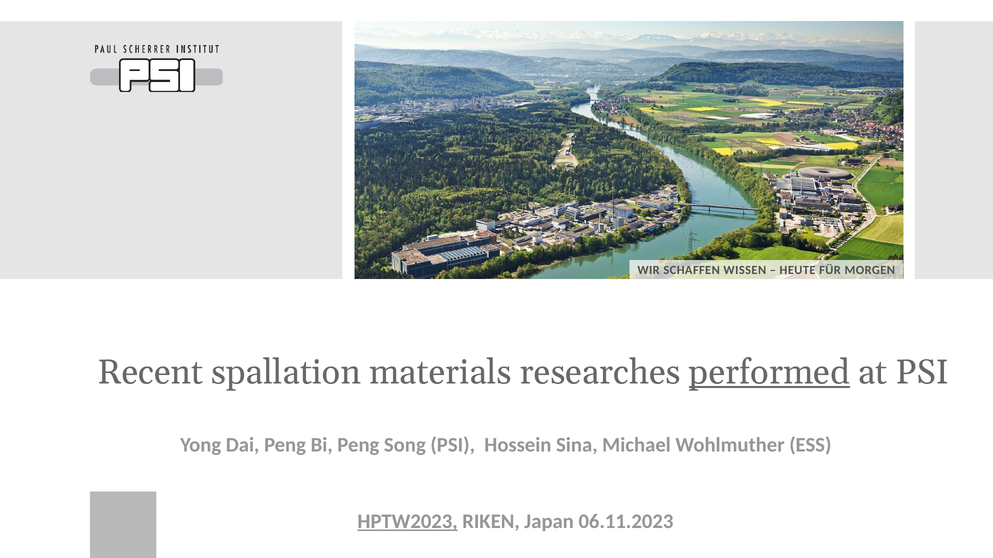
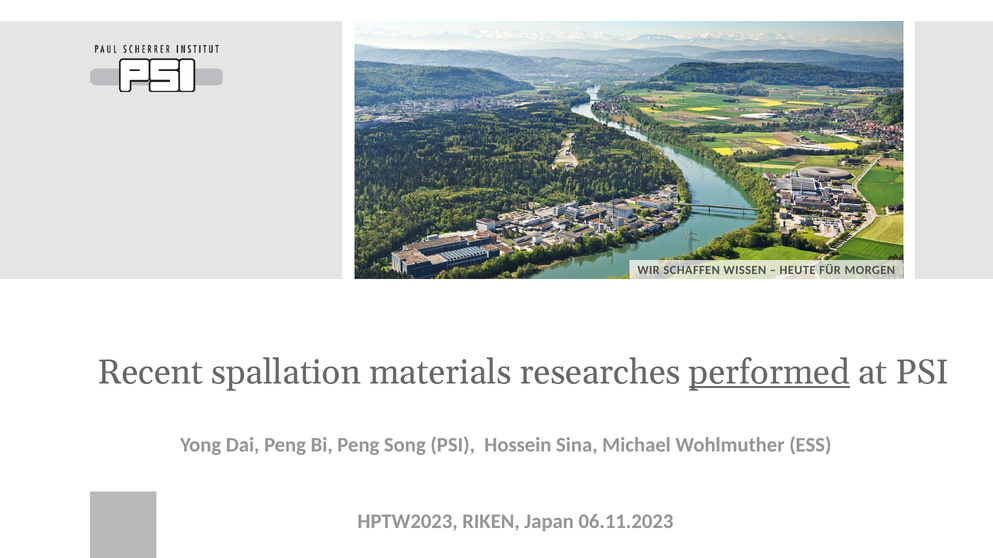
HPTW2023 underline: present -> none
